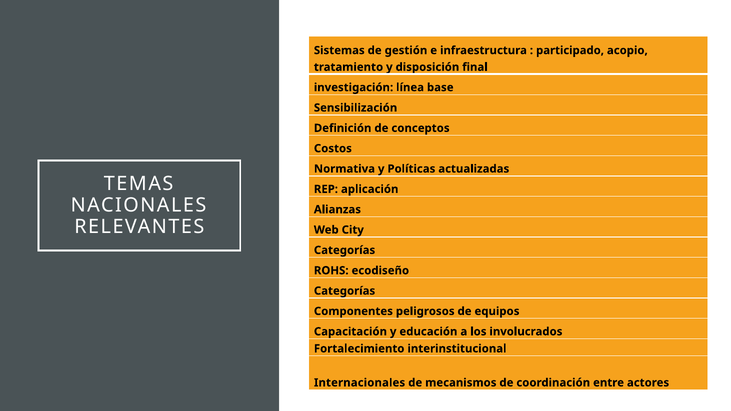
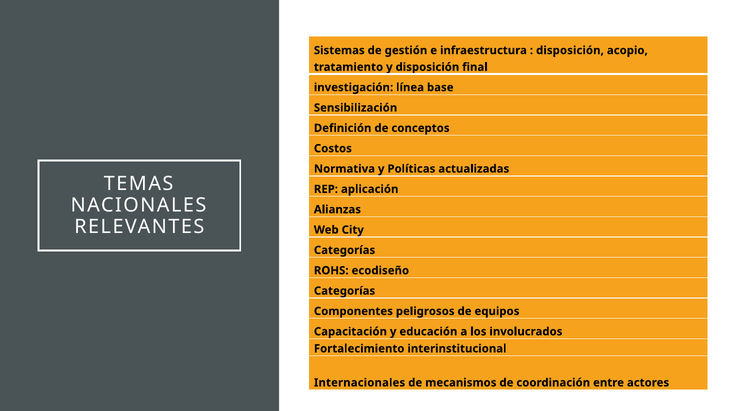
participado at (570, 50): participado -> disposición
